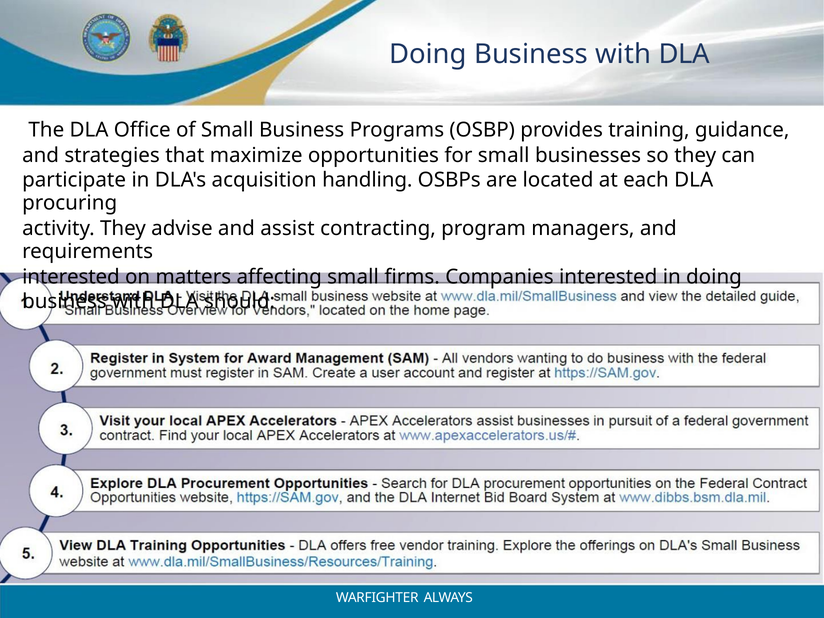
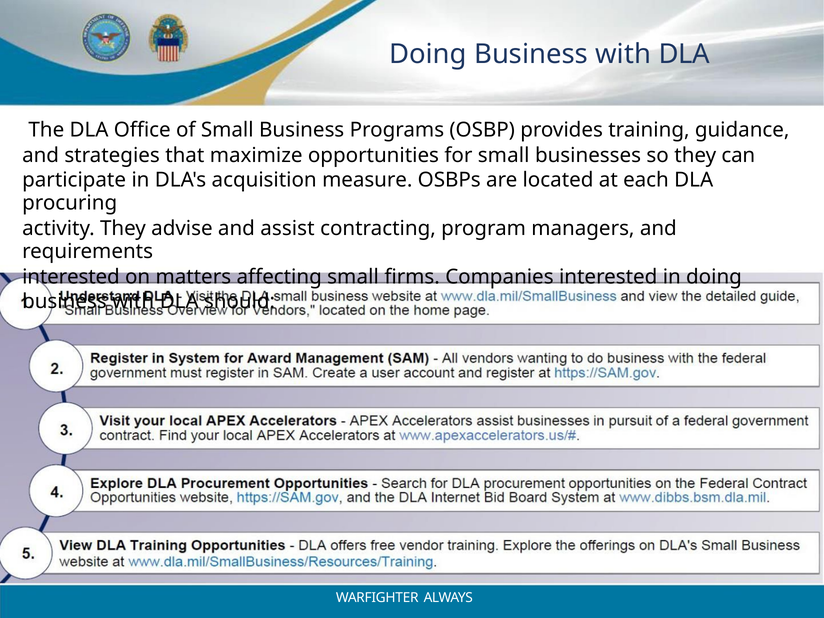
handling: handling -> measure
